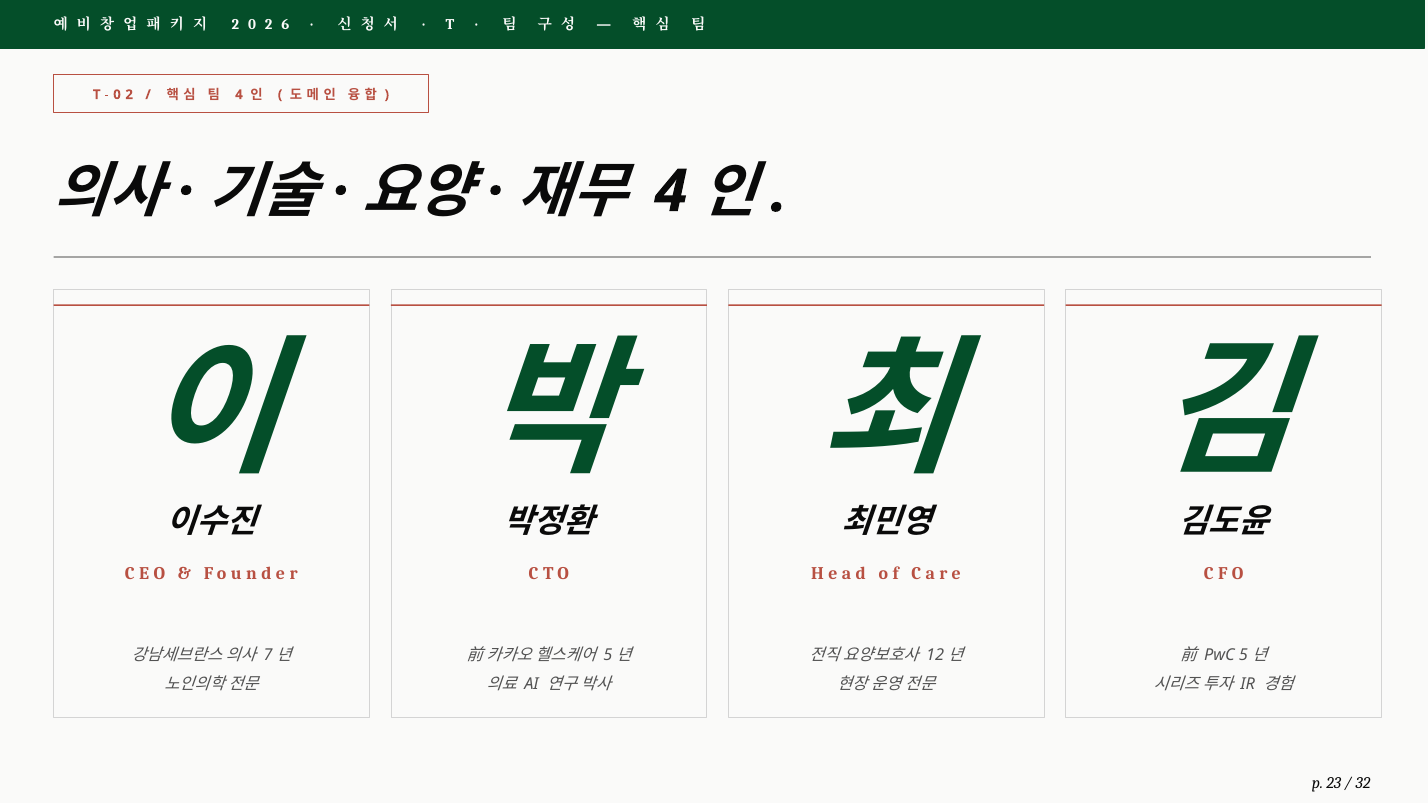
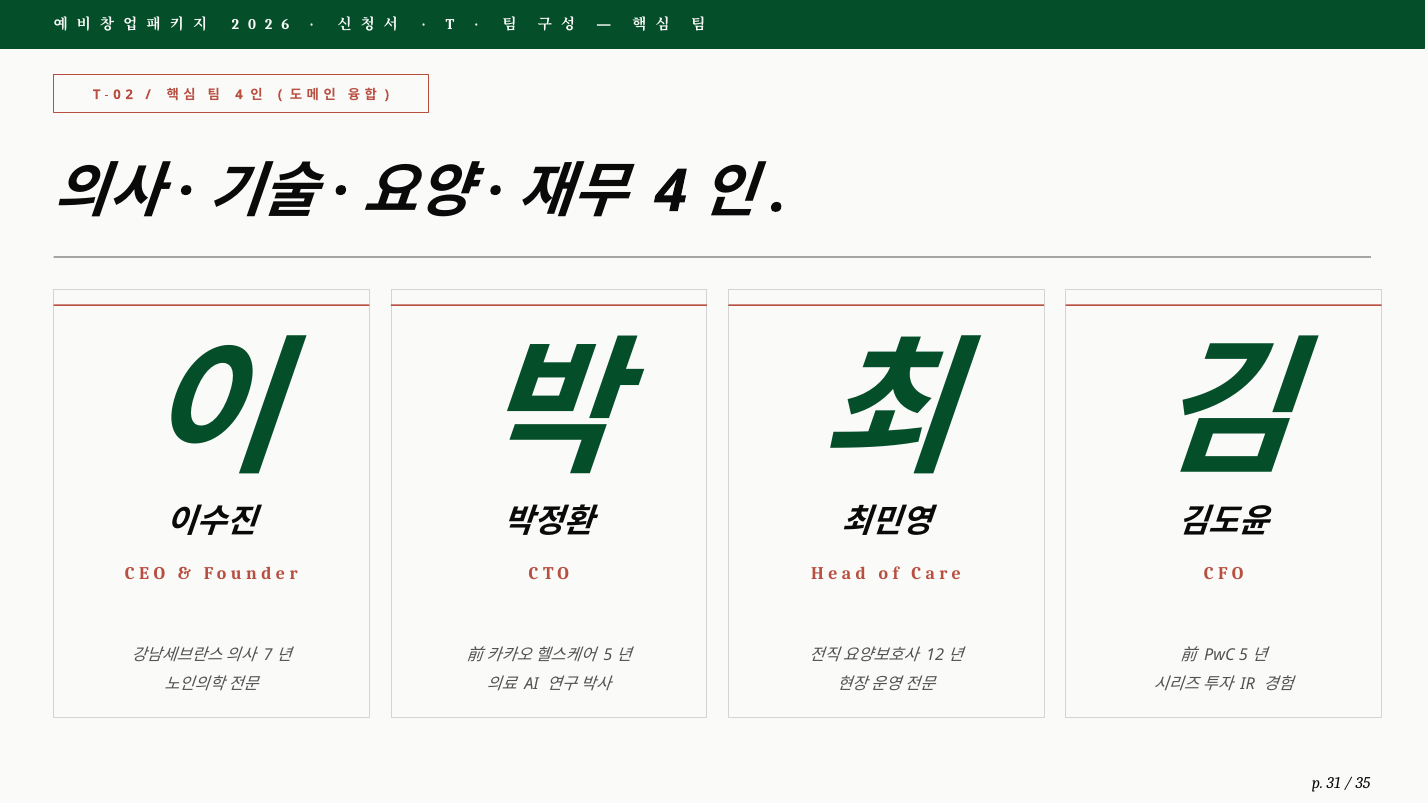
23: 23 -> 31
32: 32 -> 35
